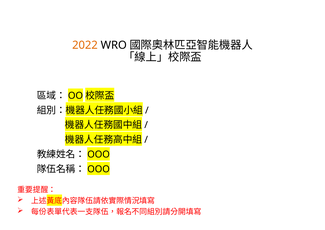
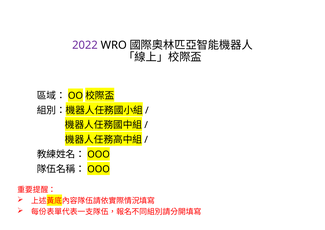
2022 colour: orange -> purple
